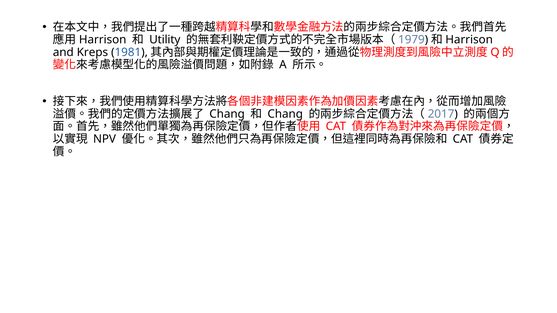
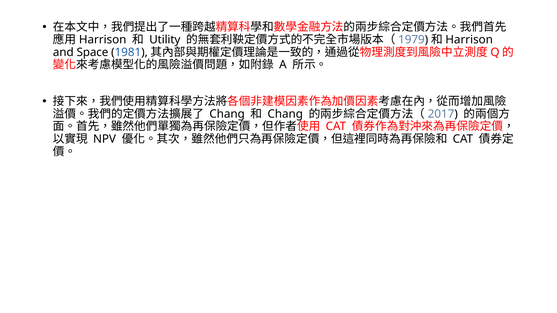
Kreps: Kreps -> Space
